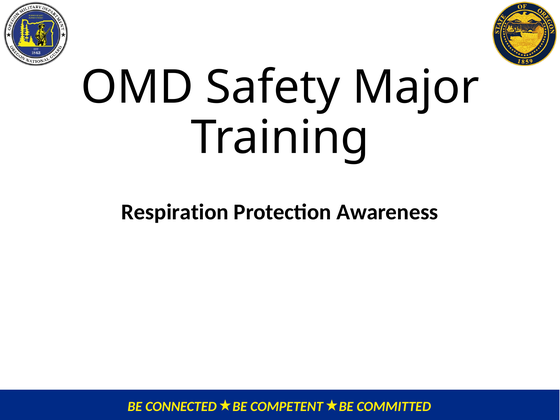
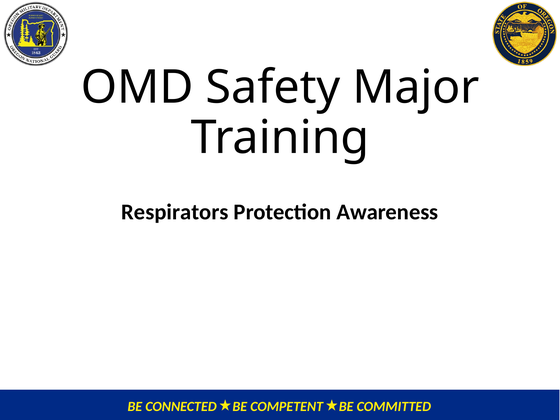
Respiration: Respiration -> Respirators
